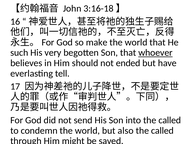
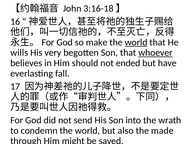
world at (136, 43) underline: none -> present
such: such -> wills
tell: tell -> fall
into the called: called -> wrath
called at (162, 131): called -> made
